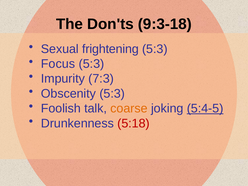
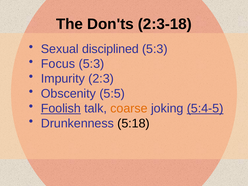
9:3-18: 9:3-18 -> 2:3-18
frightening: frightening -> disciplined
7:3: 7:3 -> 2:3
Obscenity 5:3: 5:3 -> 5:5
Foolish underline: none -> present
5:18 colour: red -> black
